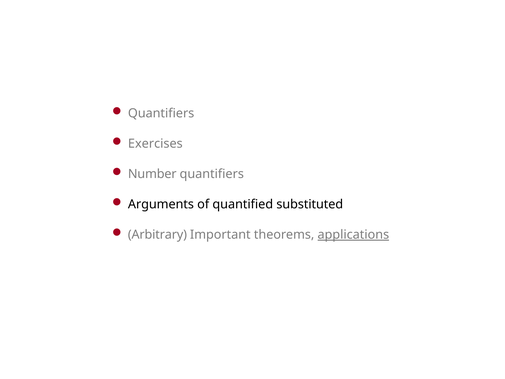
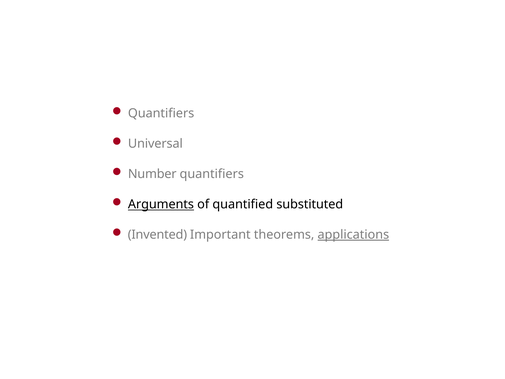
Exercises: Exercises -> Universal
Arguments underline: none -> present
Arbitrary: Arbitrary -> Invented
